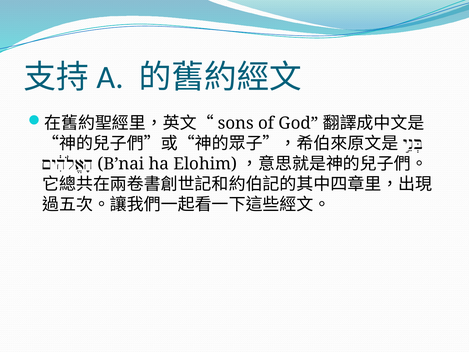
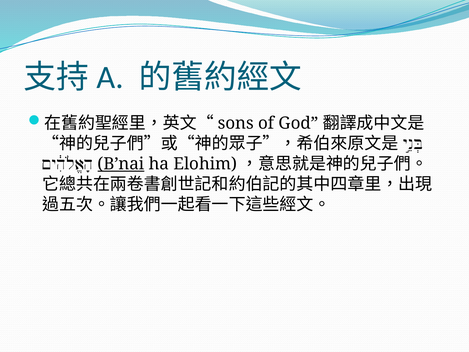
B’nai underline: none -> present
